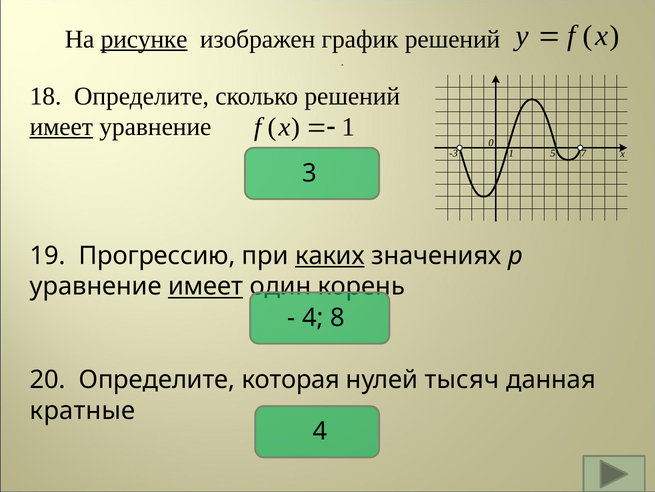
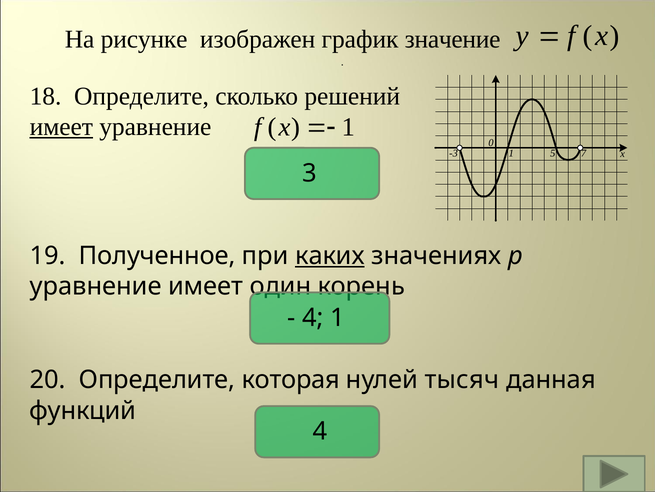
рисунке underline: present -> none
график решений: решений -> значение
Прогрессию: Прогрессию -> Полученное
имеет at (206, 286) underline: present -> none
4 8: 8 -> 1
кратные: кратные -> функций
